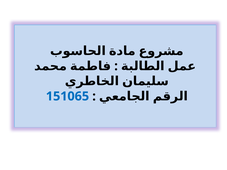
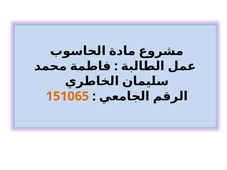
151065 colour: blue -> orange
